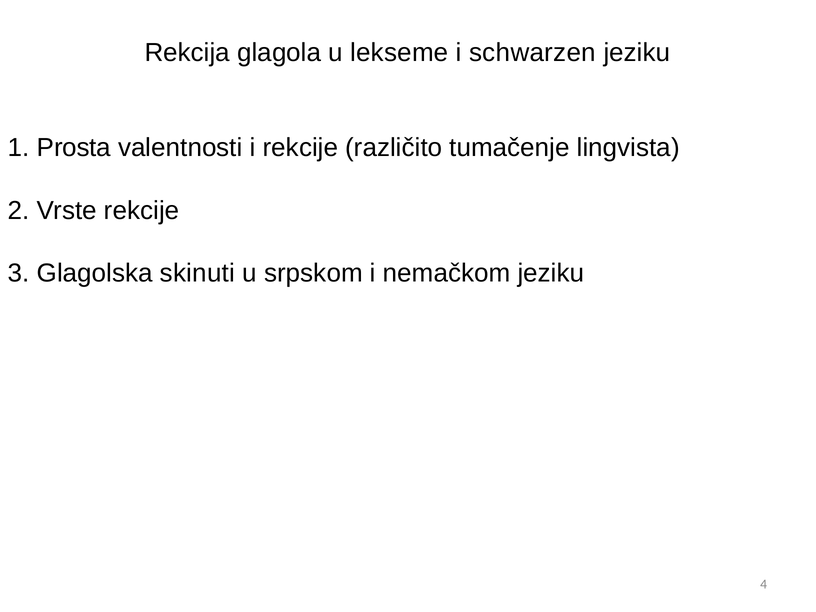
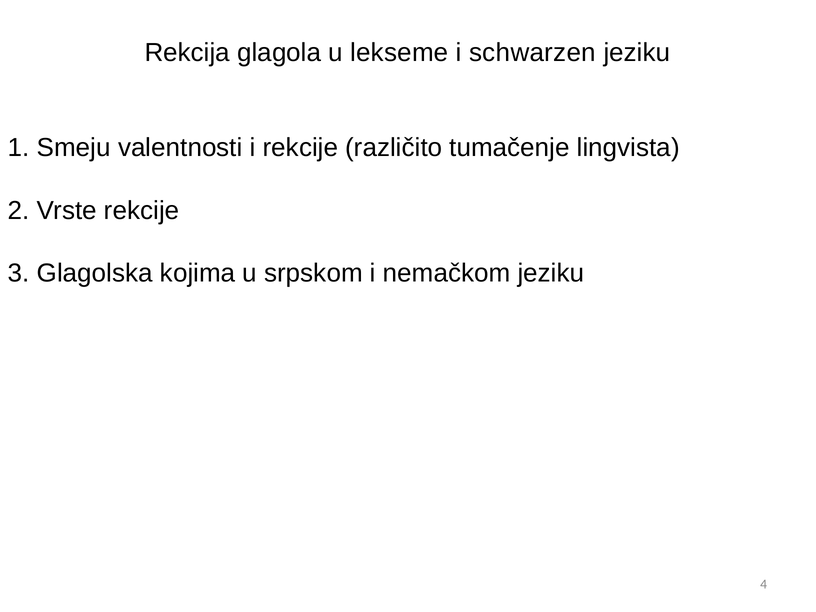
Prosta: Prosta -> Smeju
skinuti: skinuti -> kojima
